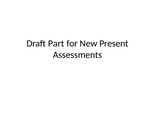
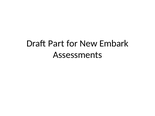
Present: Present -> Embark
